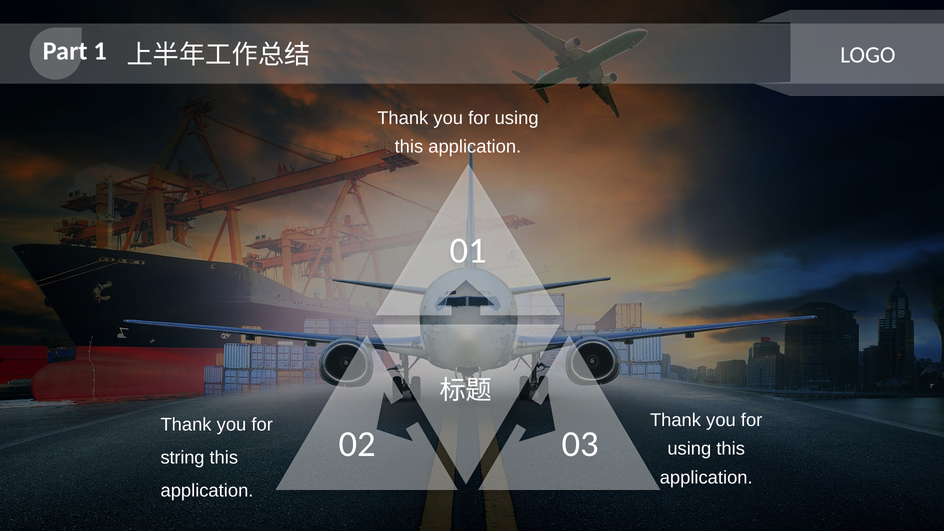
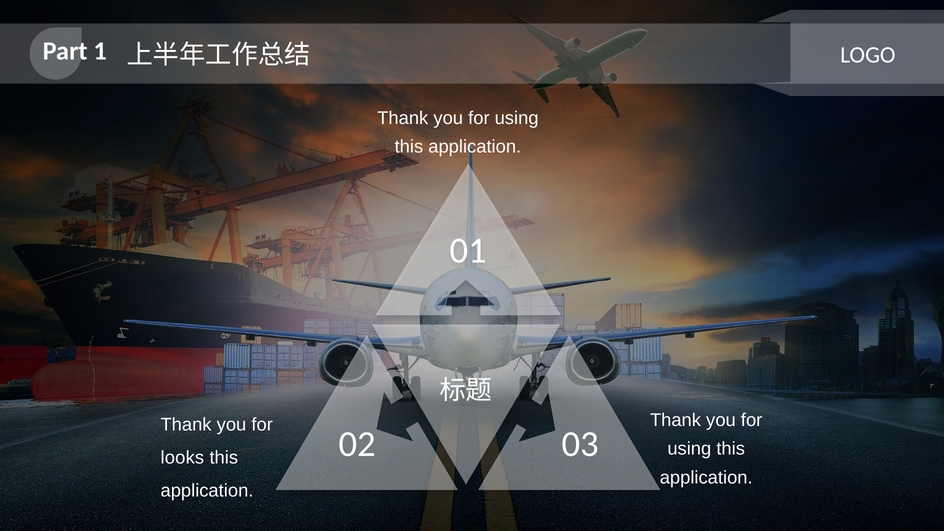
string: string -> looks
